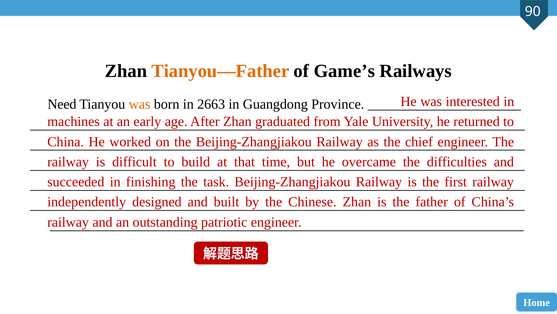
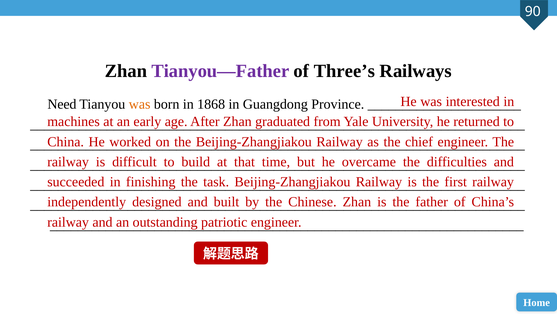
Tianyou—Father colour: orange -> purple
Game’s: Game’s -> Three’s
2663: 2663 -> 1868
